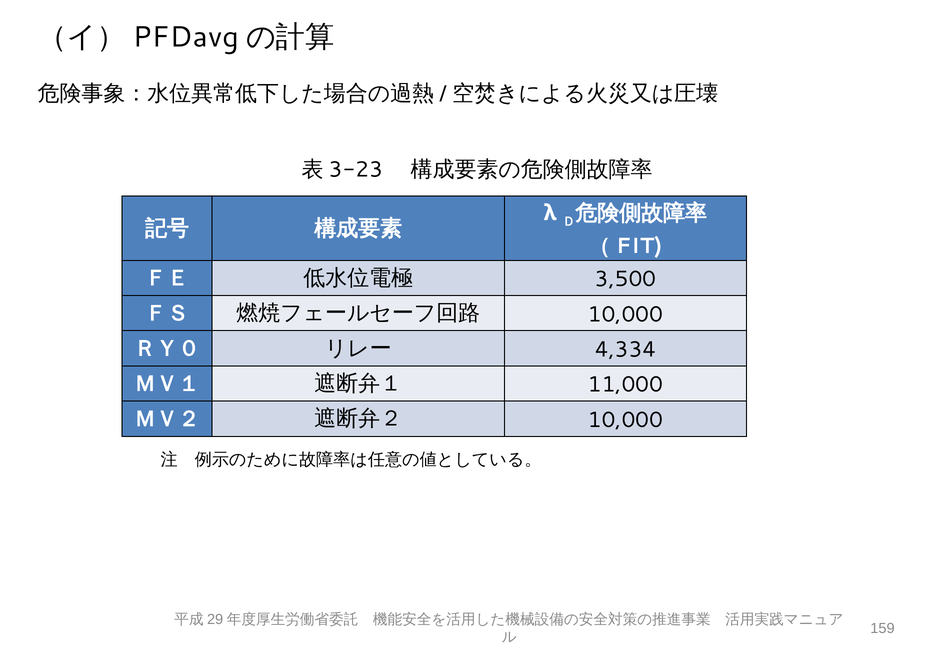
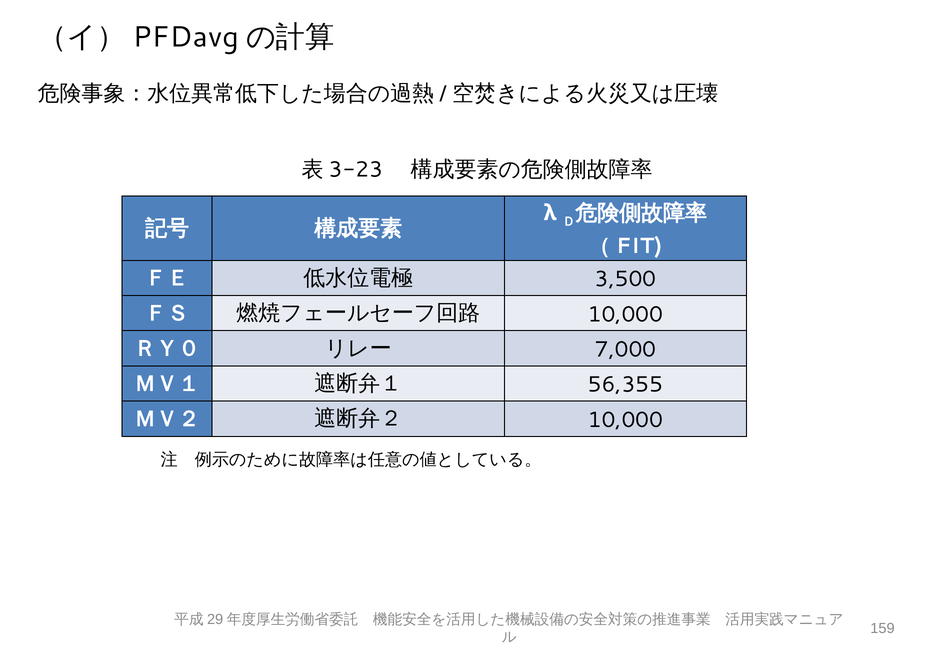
4,334: 4,334 -> 7,000
11,000: 11,000 -> 56,355
